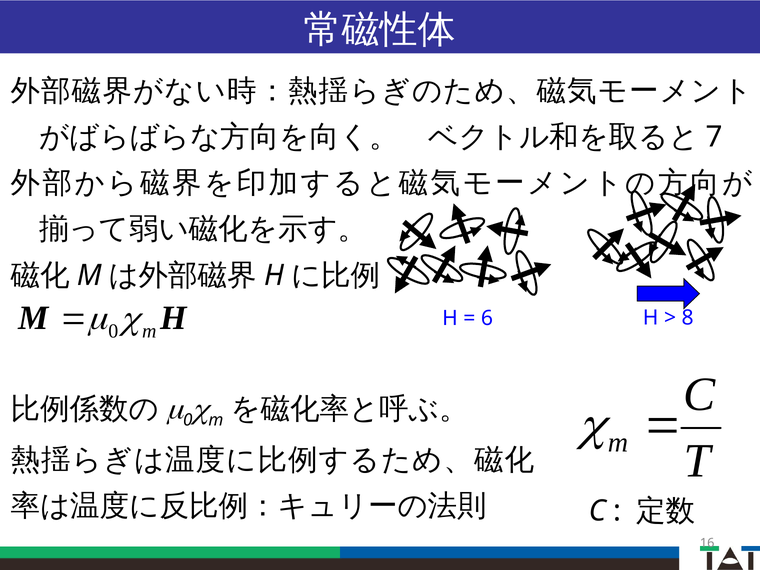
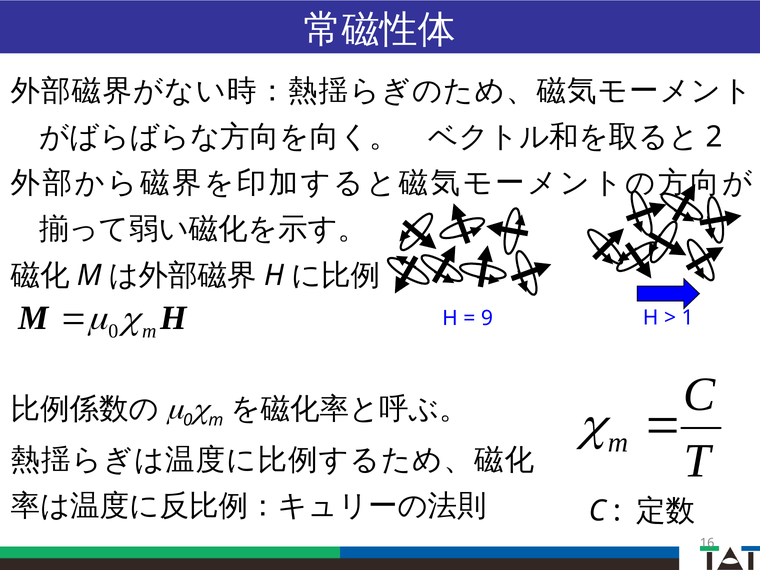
7: 7 -> 2
6: 6 -> 9
8: 8 -> 1
